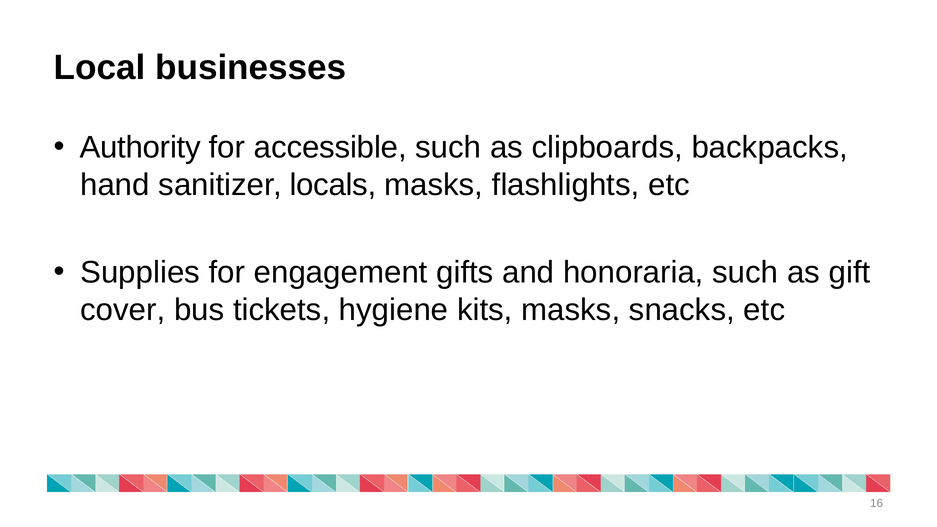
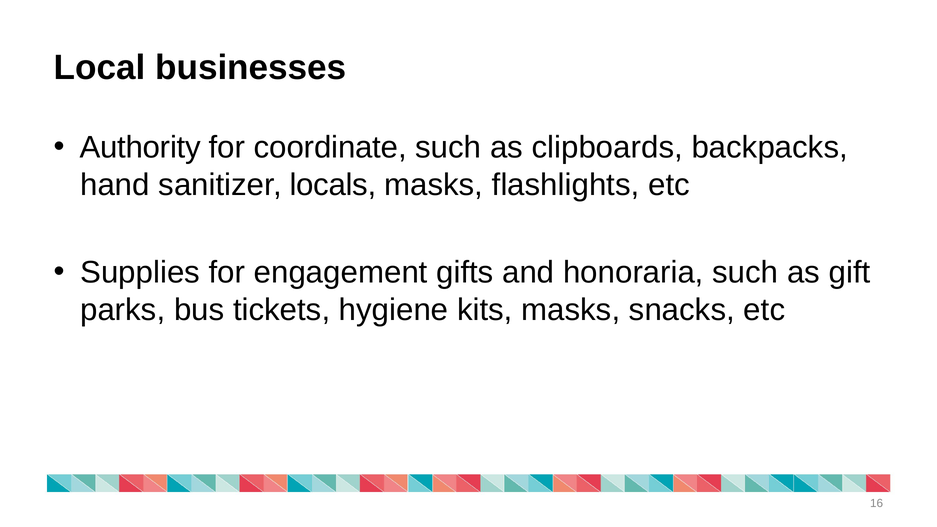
accessible: accessible -> coordinate
cover: cover -> parks
